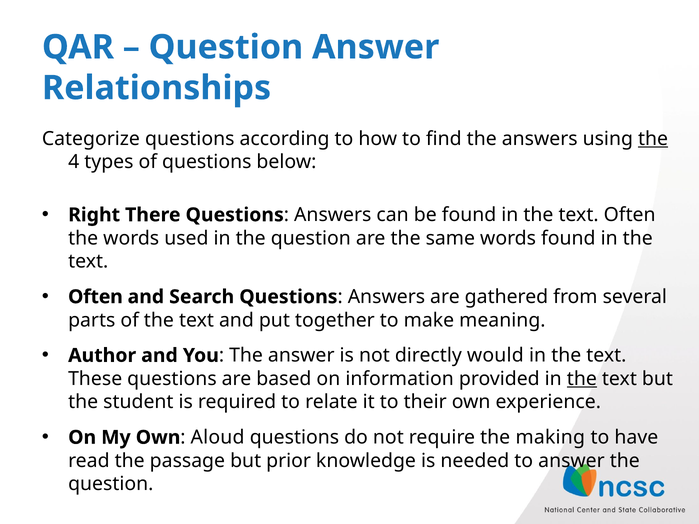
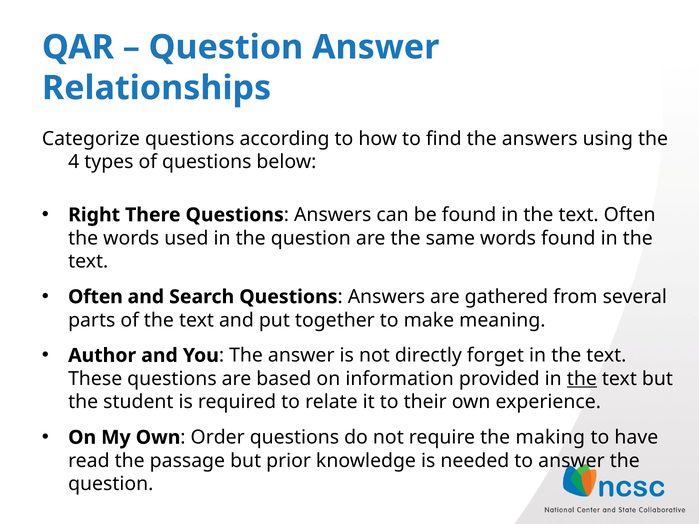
the at (653, 139) underline: present -> none
would: would -> forget
Aloud: Aloud -> Order
